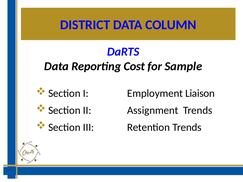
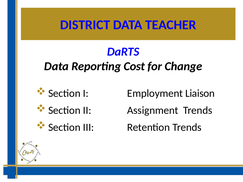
COLUMN: COLUMN -> TEACHER
Sample: Sample -> Change
